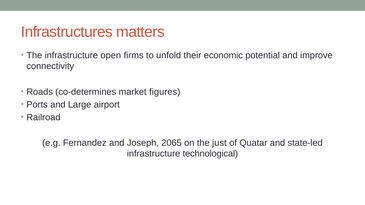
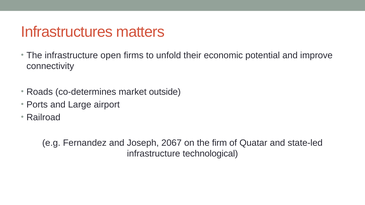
figures: figures -> outside
2065: 2065 -> 2067
just: just -> firm
